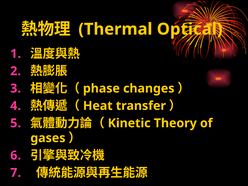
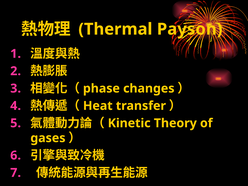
Optical: Optical -> Payson
